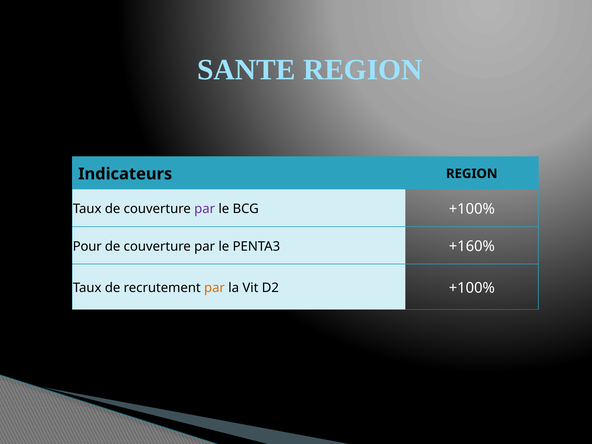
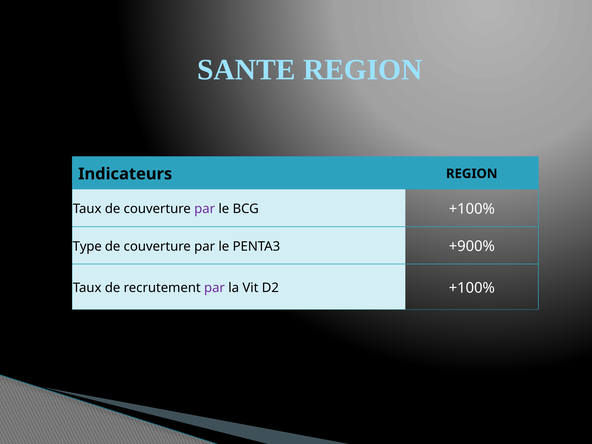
Pour: Pour -> Type
+160%: +160% -> +900%
par at (214, 288) colour: orange -> purple
